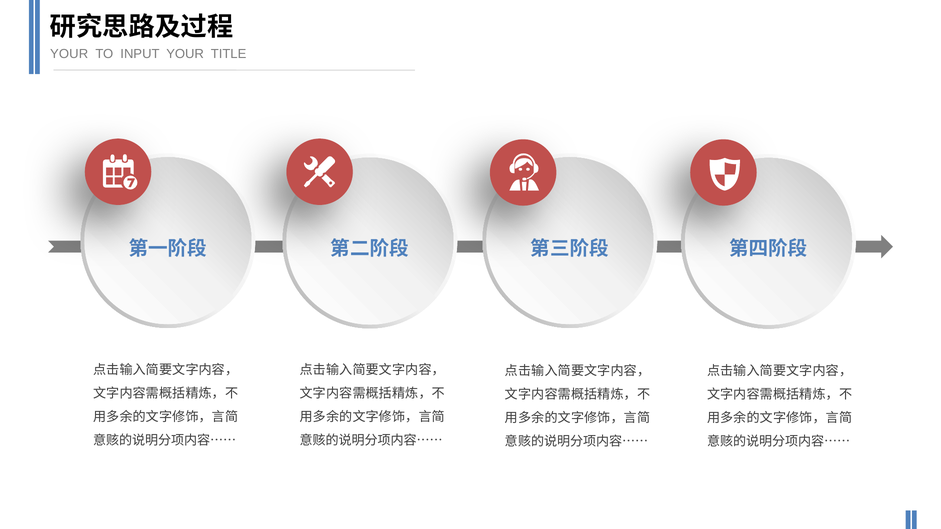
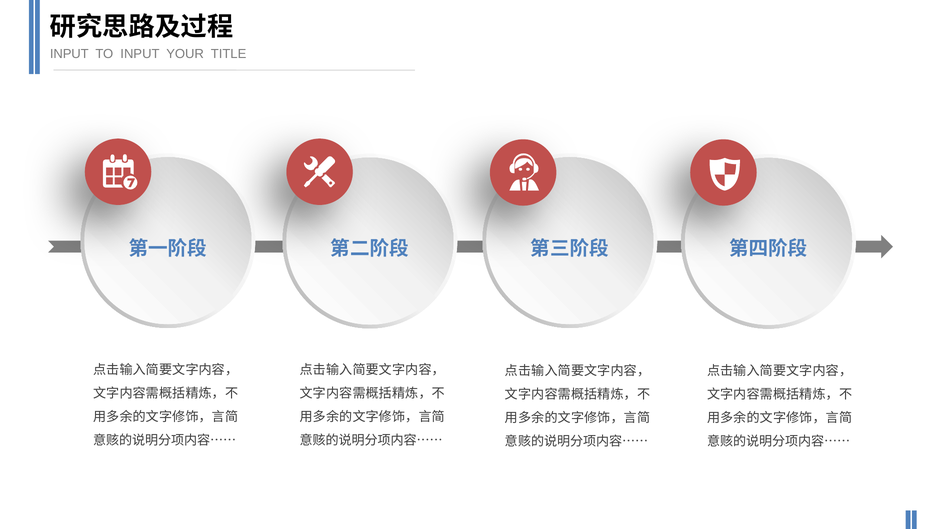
YOUR at (69, 54): YOUR -> INPUT
